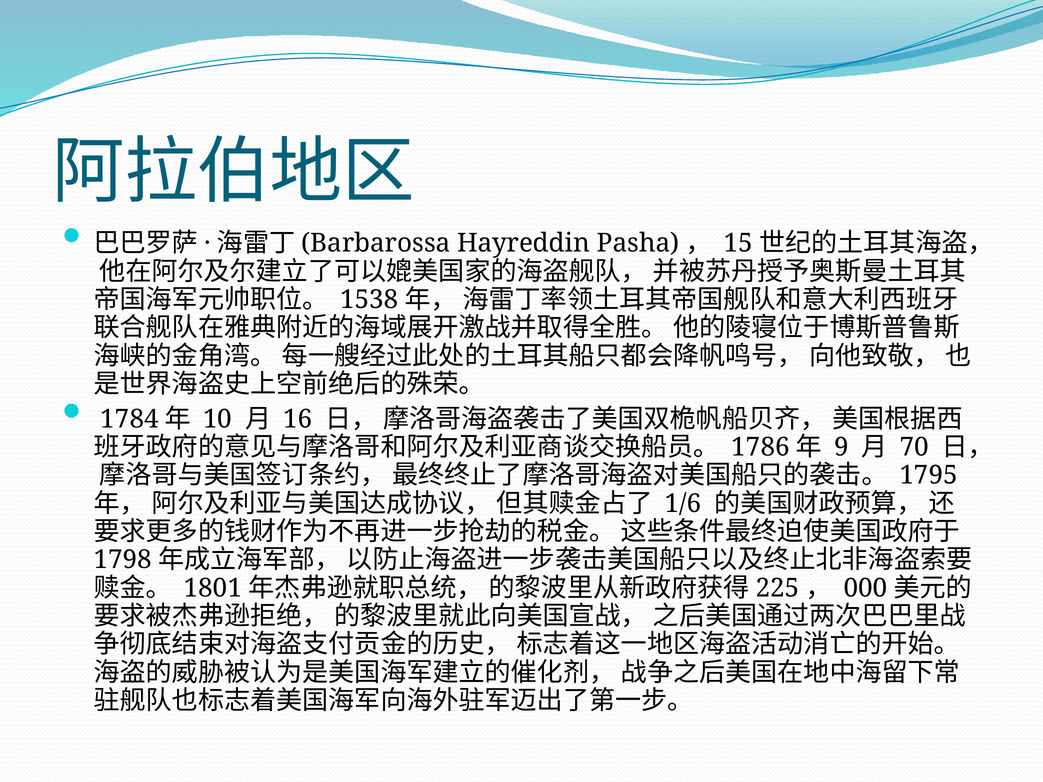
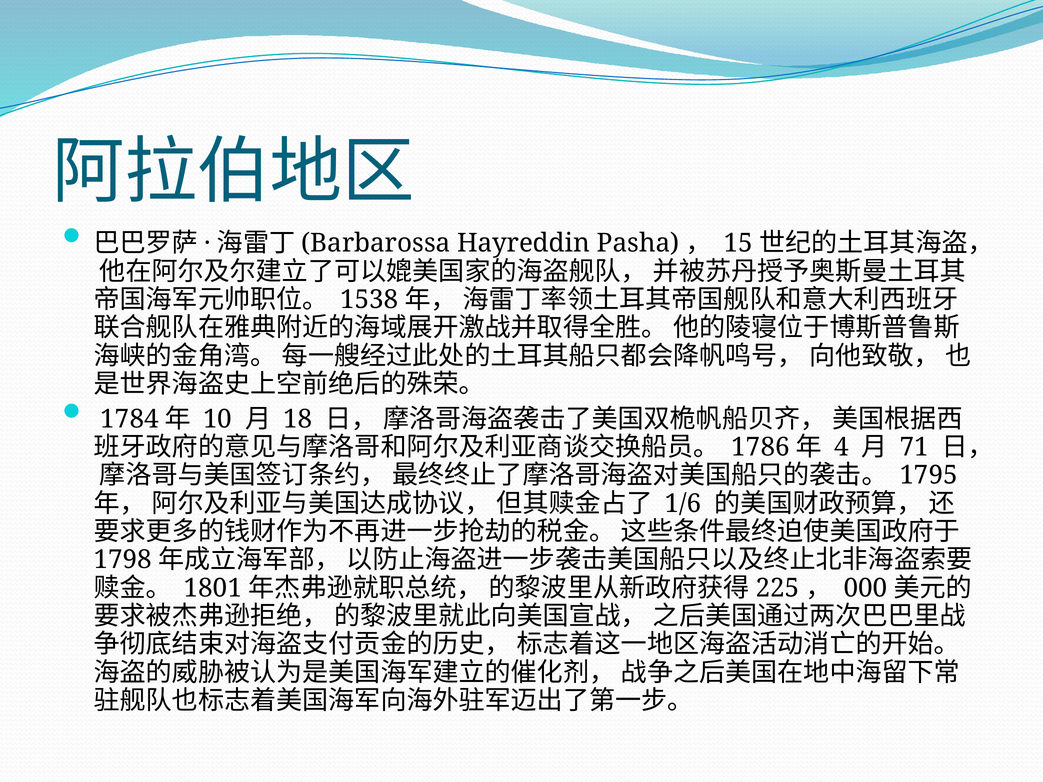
16: 16 -> 18
9: 9 -> 4
70: 70 -> 71
